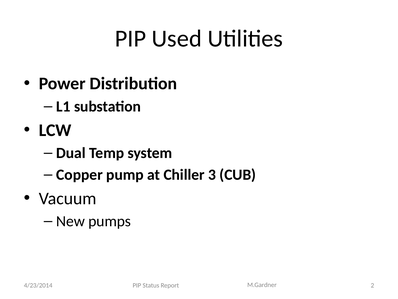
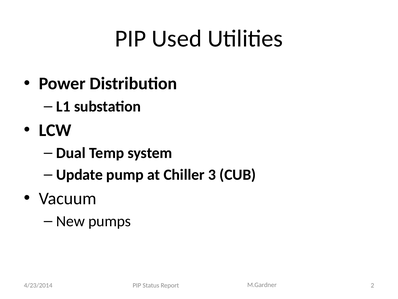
Copper: Copper -> Update
